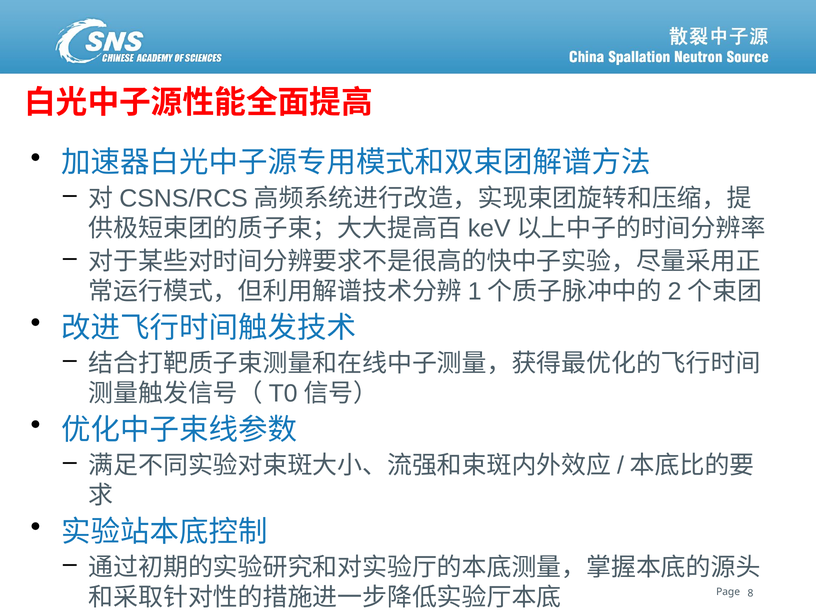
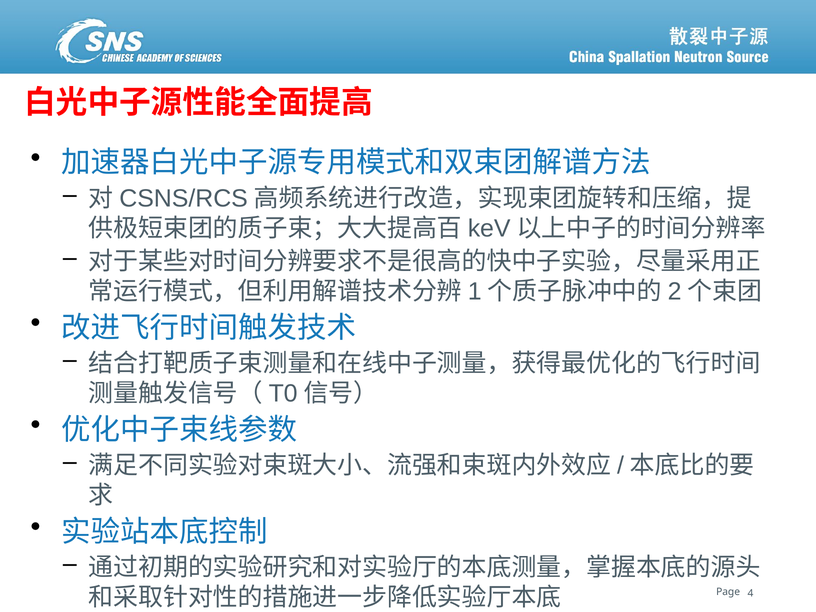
8: 8 -> 4
